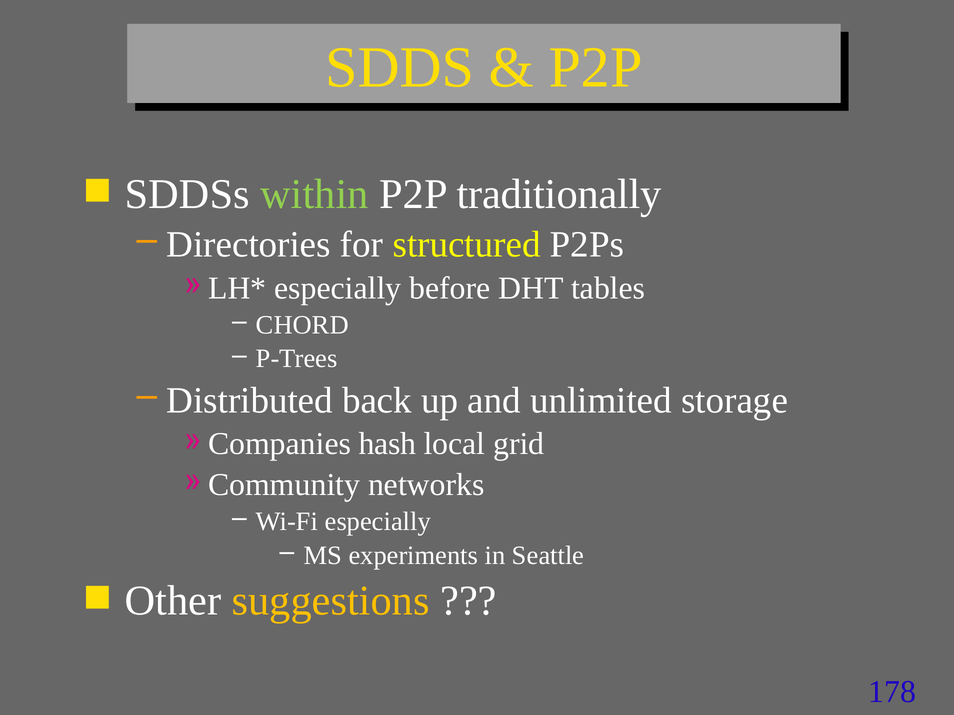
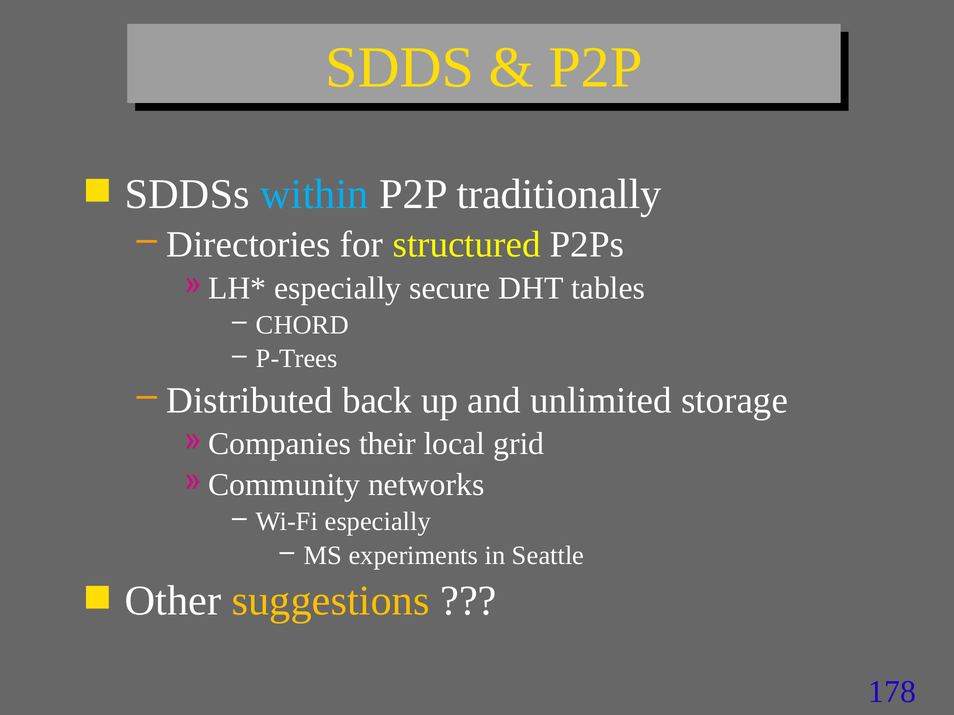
within colour: light green -> light blue
before: before -> secure
hash: hash -> their
